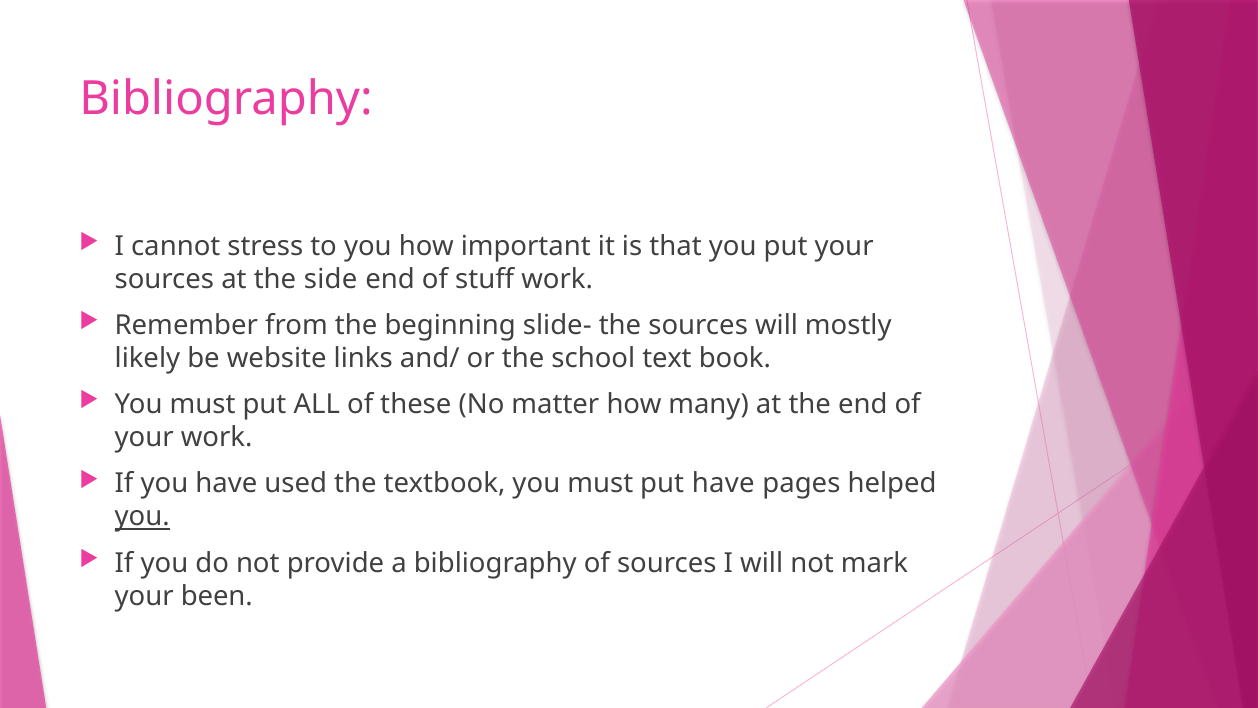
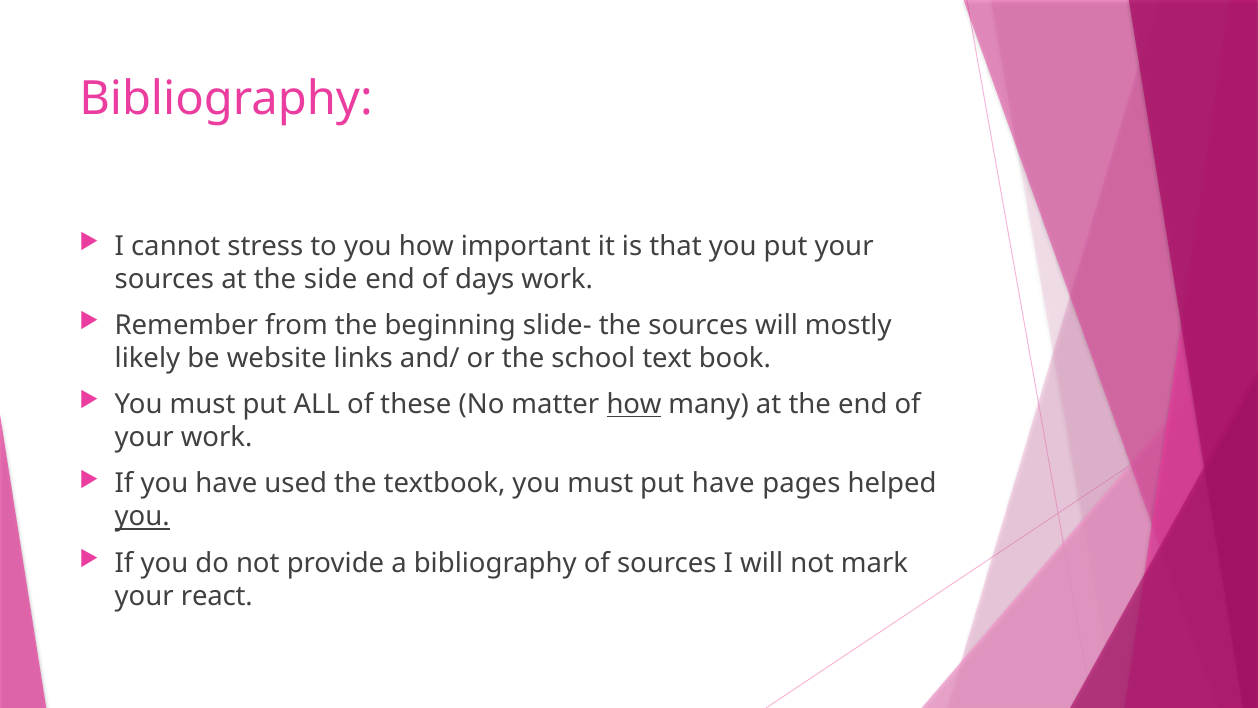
stuff: stuff -> days
how at (634, 404) underline: none -> present
been: been -> react
